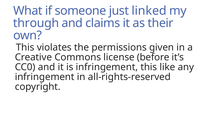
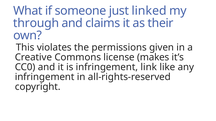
before: before -> makes
infringement this: this -> link
